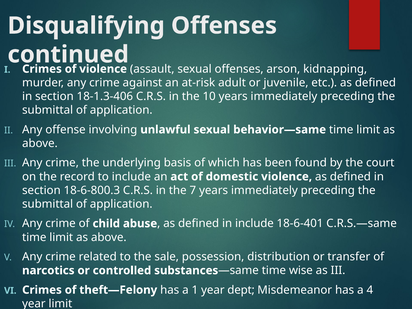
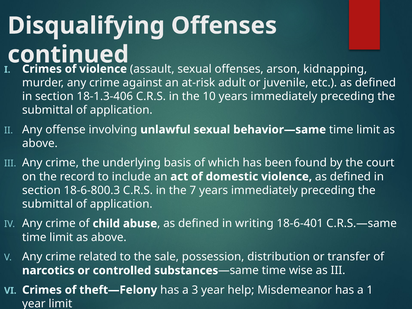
in include: include -> writing
1: 1 -> 3
dept: dept -> help
4: 4 -> 1
